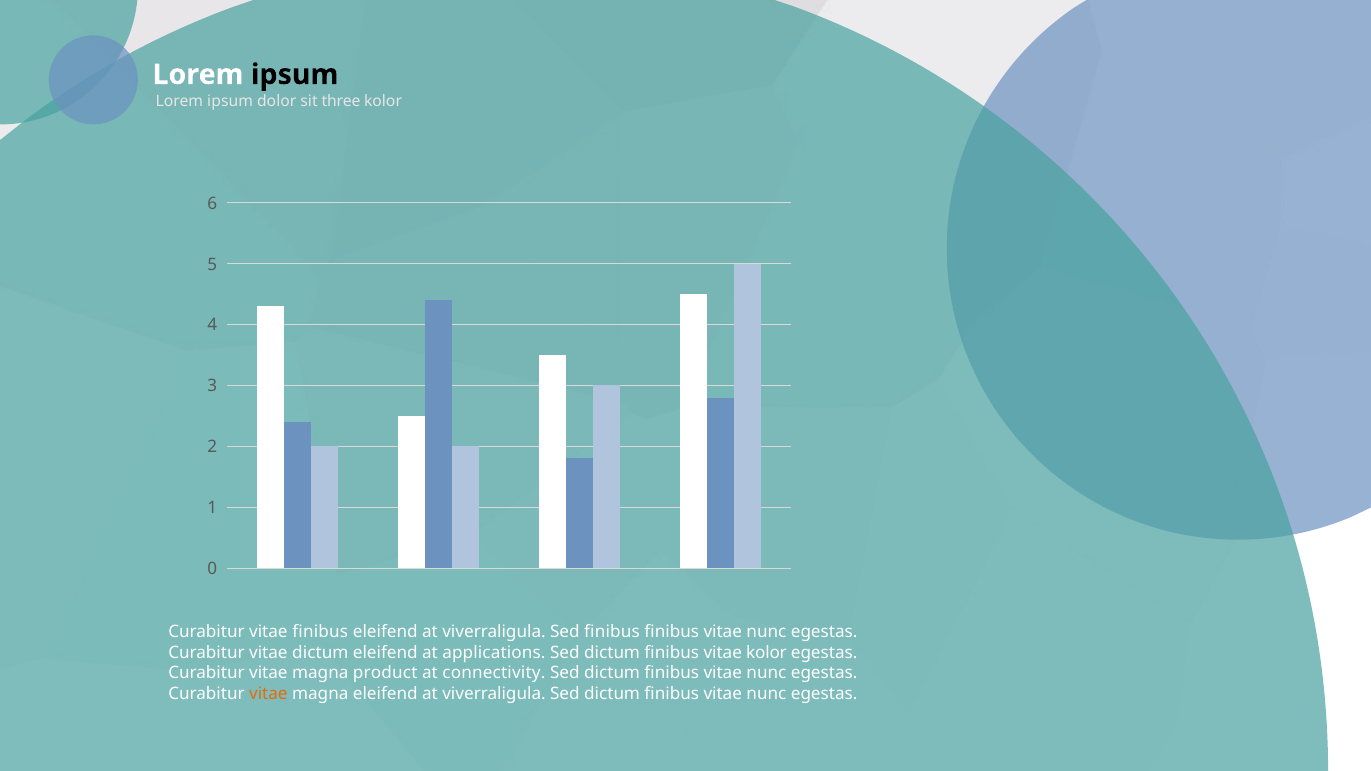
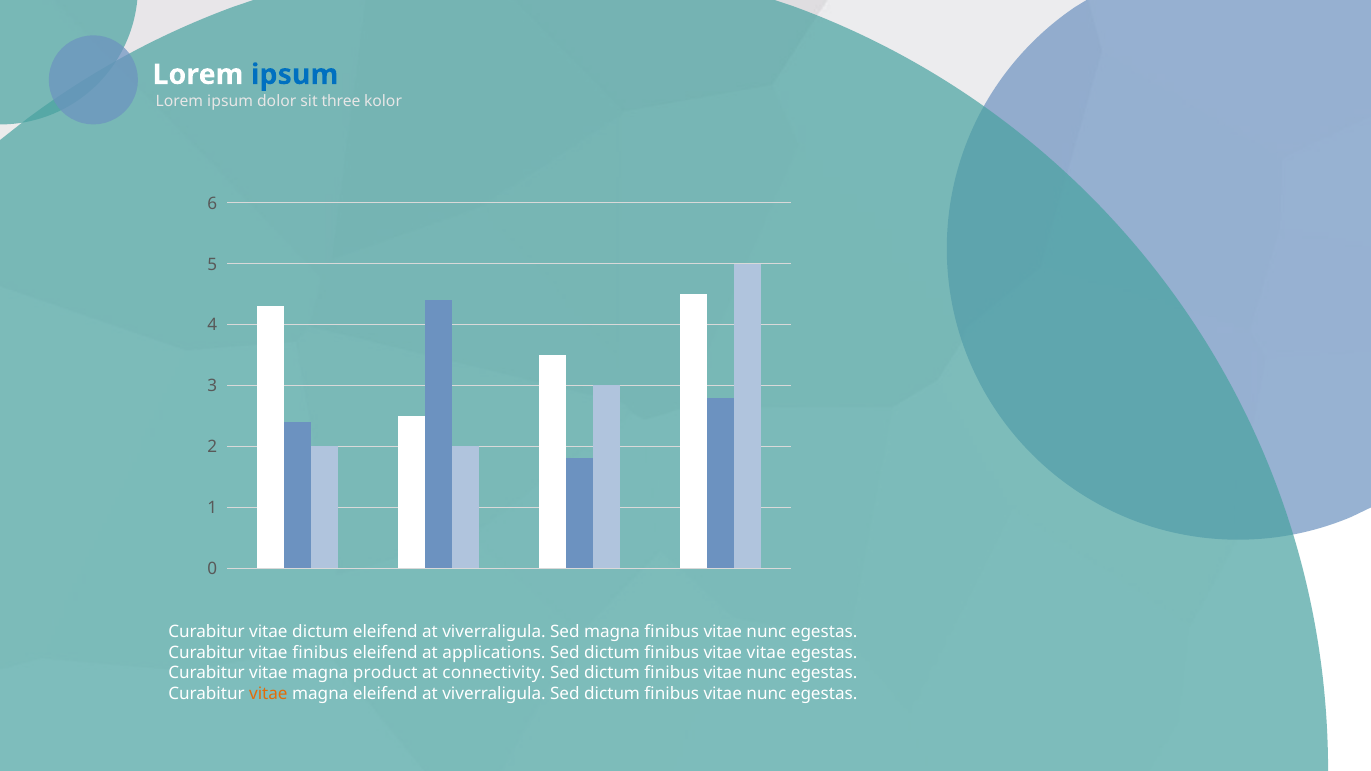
ipsum at (295, 75) colour: black -> blue
vitae finibus: finibus -> dictum
Sed finibus: finibus -> magna
vitae dictum: dictum -> finibus
vitae kolor: kolor -> vitae
